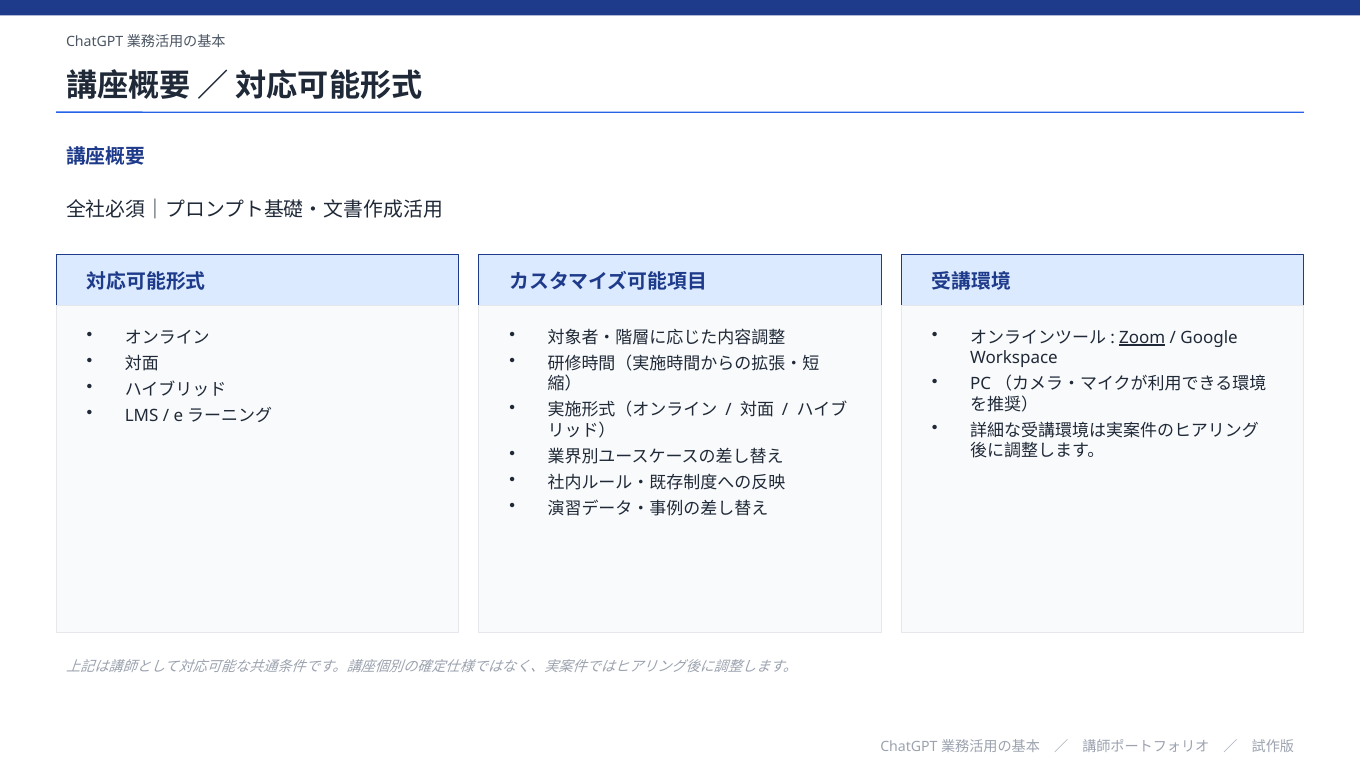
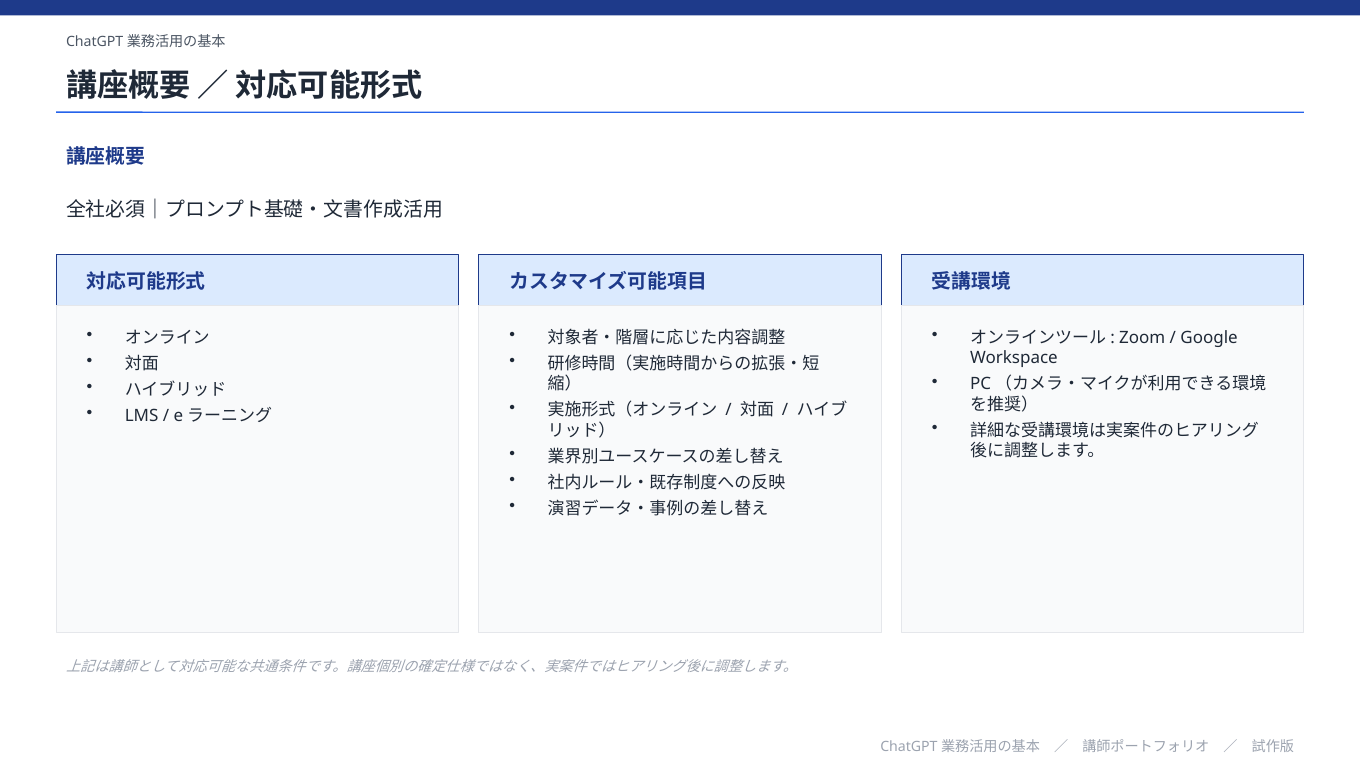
Zoom underline: present -> none
